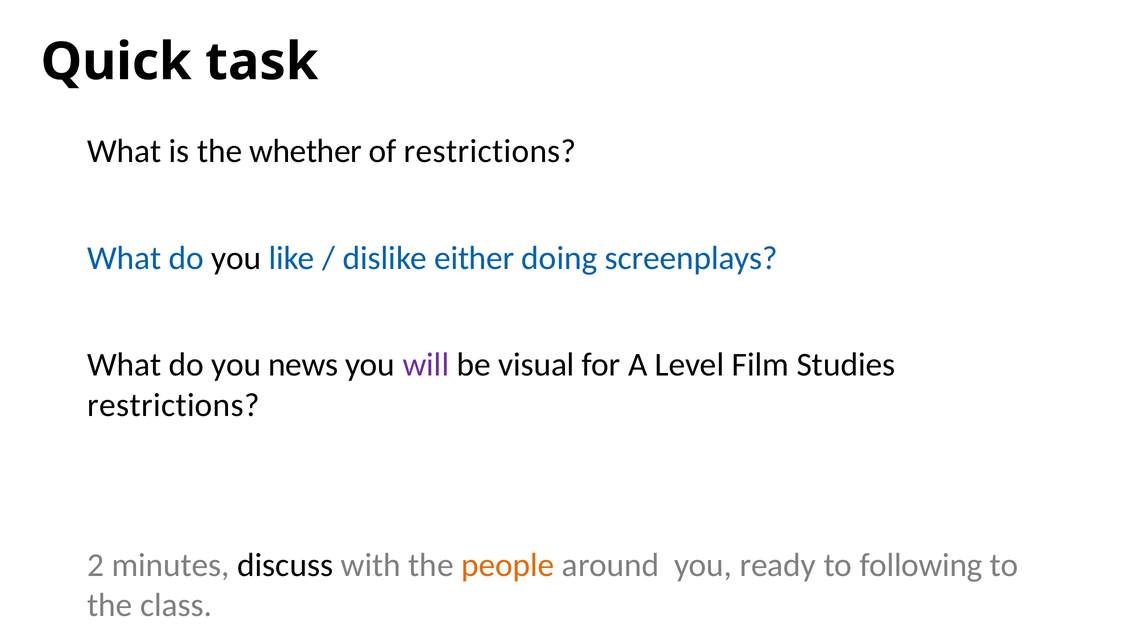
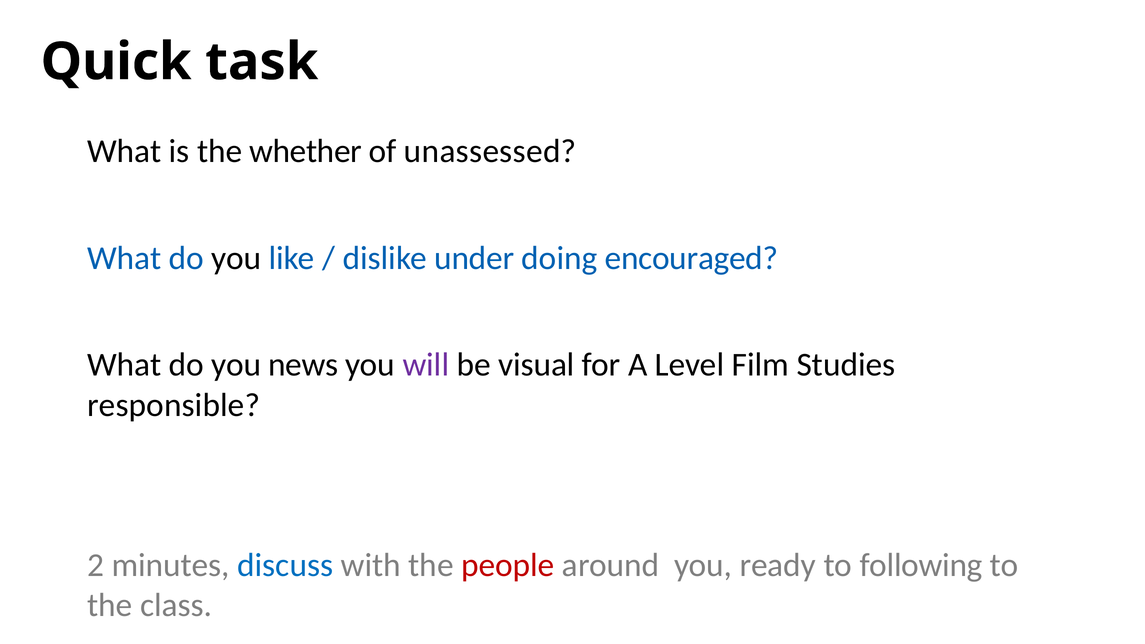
of restrictions: restrictions -> unassessed
either: either -> under
screenplays: screenplays -> encouraged
restrictions at (174, 405): restrictions -> responsible
discuss colour: black -> blue
people colour: orange -> red
